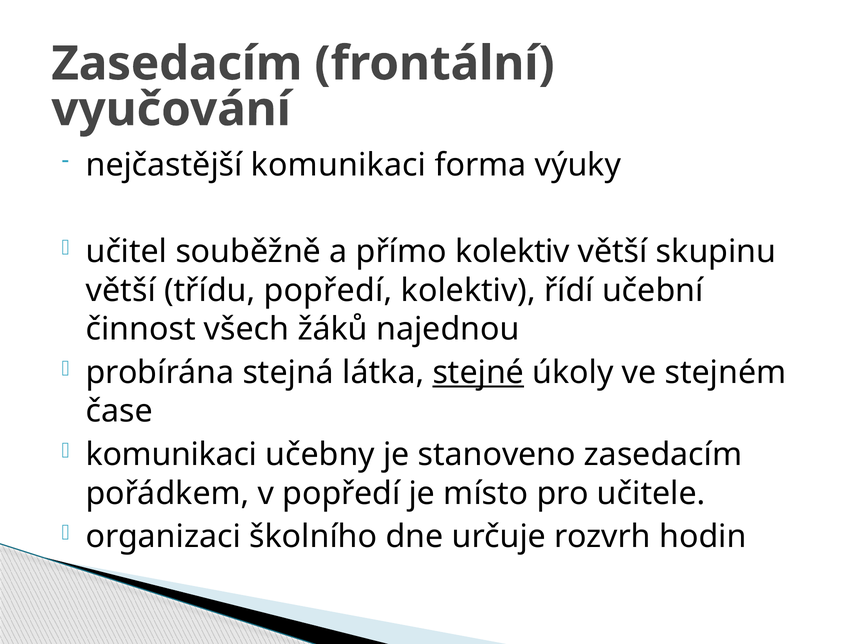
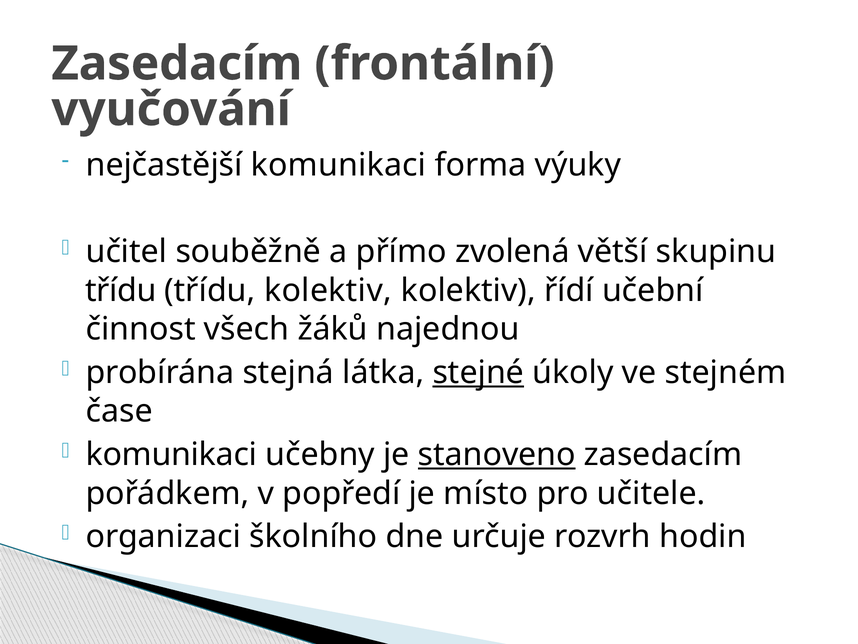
přímo kolektiv: kolektiv -> zvolená
větší at (121, 290): větší -> třídu
třídu popředí: popředí -> kolektiv
stanoveno underline: none -> present
